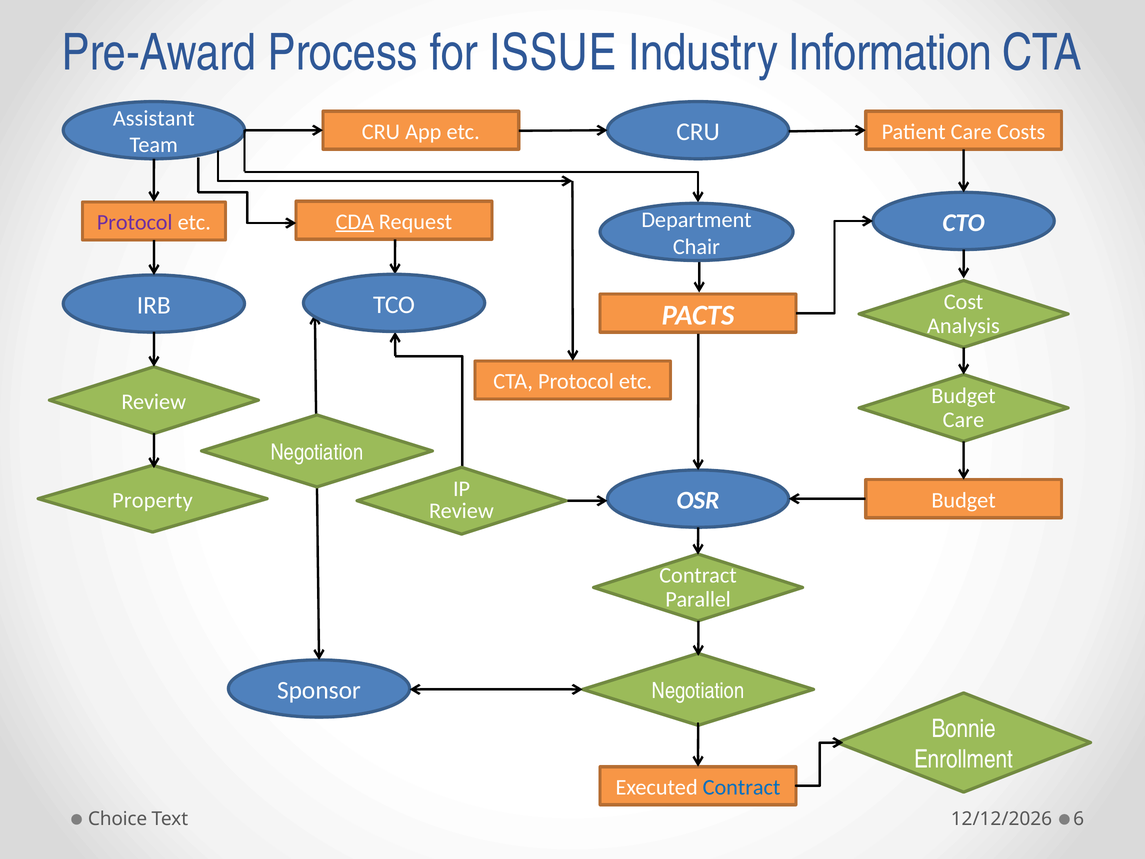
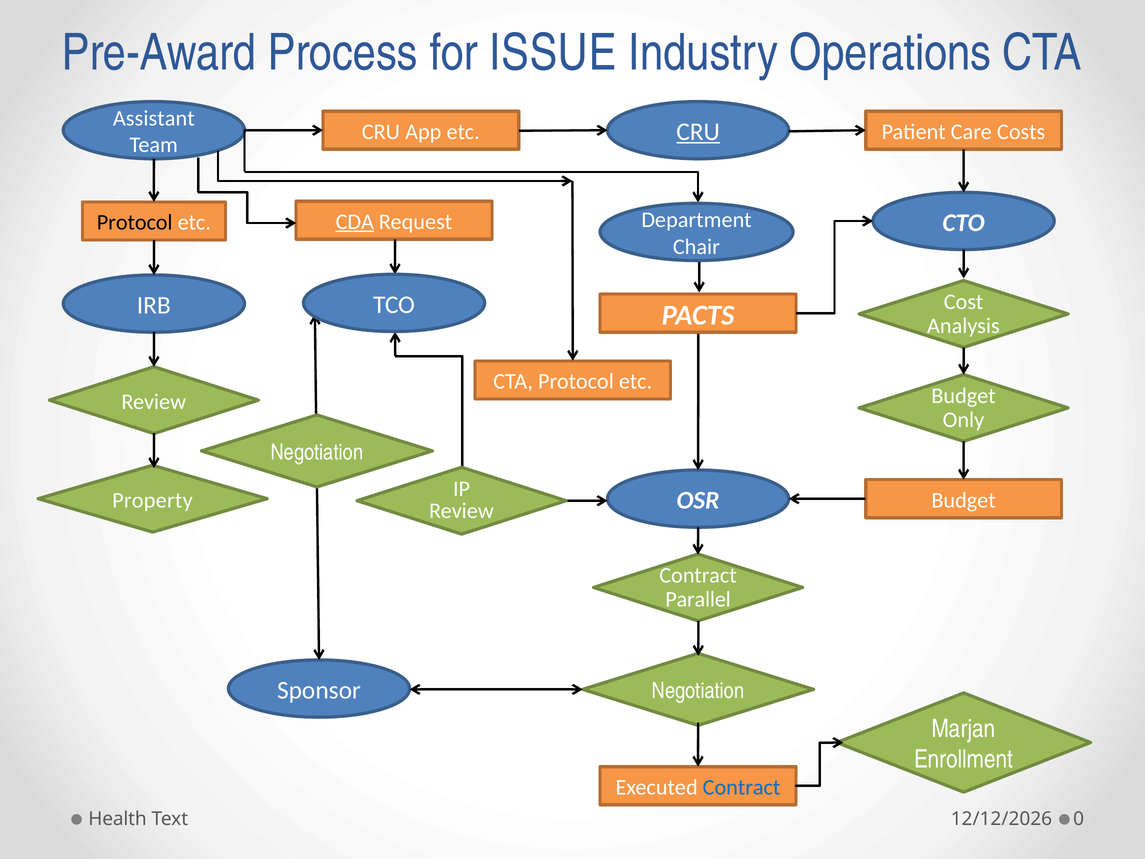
Information: Information -> Operations
CRU at (698, 132) underline: none -> present
Protocol at (135, 223) colour: purple -> black
Care at (963, 420): Care -> Only
Bonnie: Bonnie -> Marjan
Choice: Choice -> Health
6: 6 -> 0
